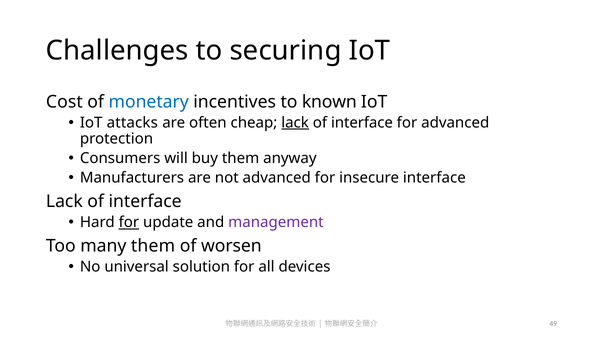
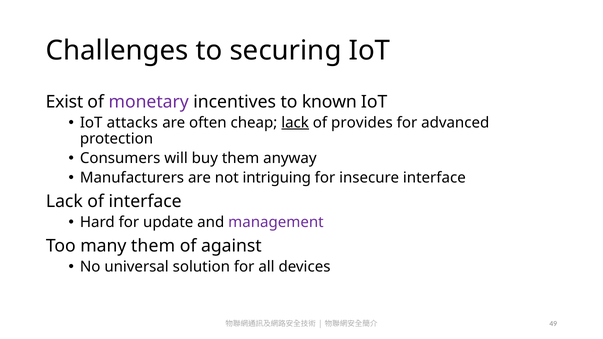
Cost: Cost -> Exist
monetary colour: blue -> purple
interface at (362, 123): interface -> provides
not advanced: advanced -> intriguing
for at (129, 222) underline: present -> none
worsen: worsen -> against
